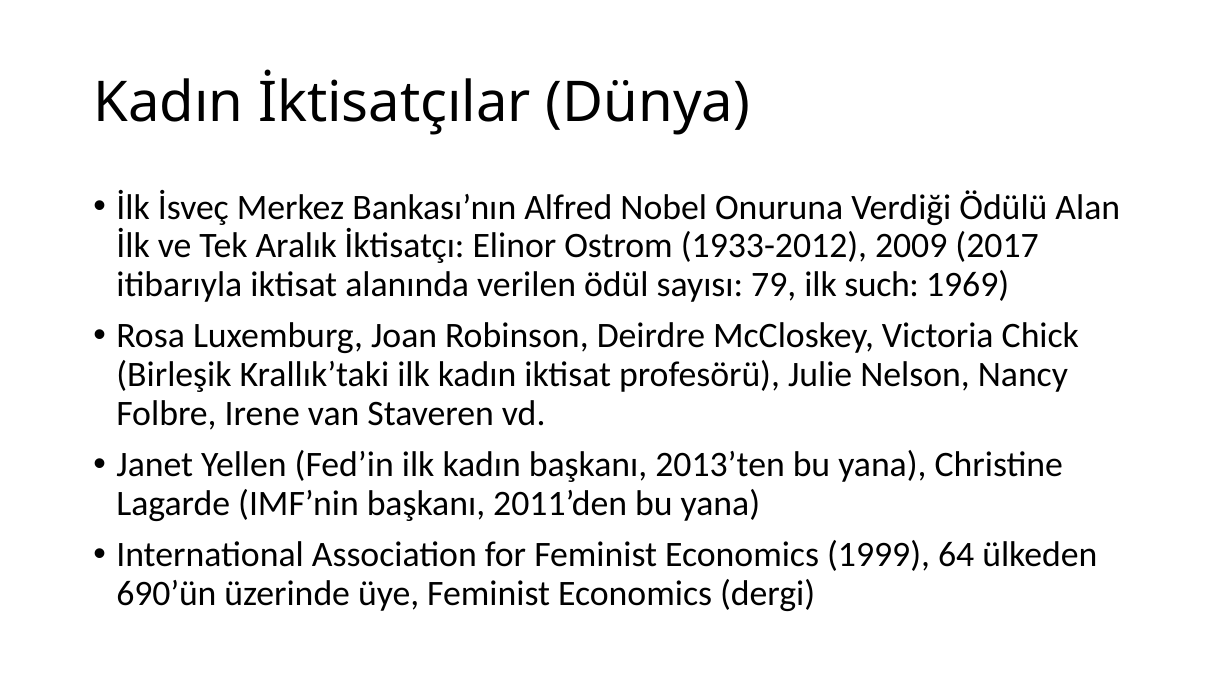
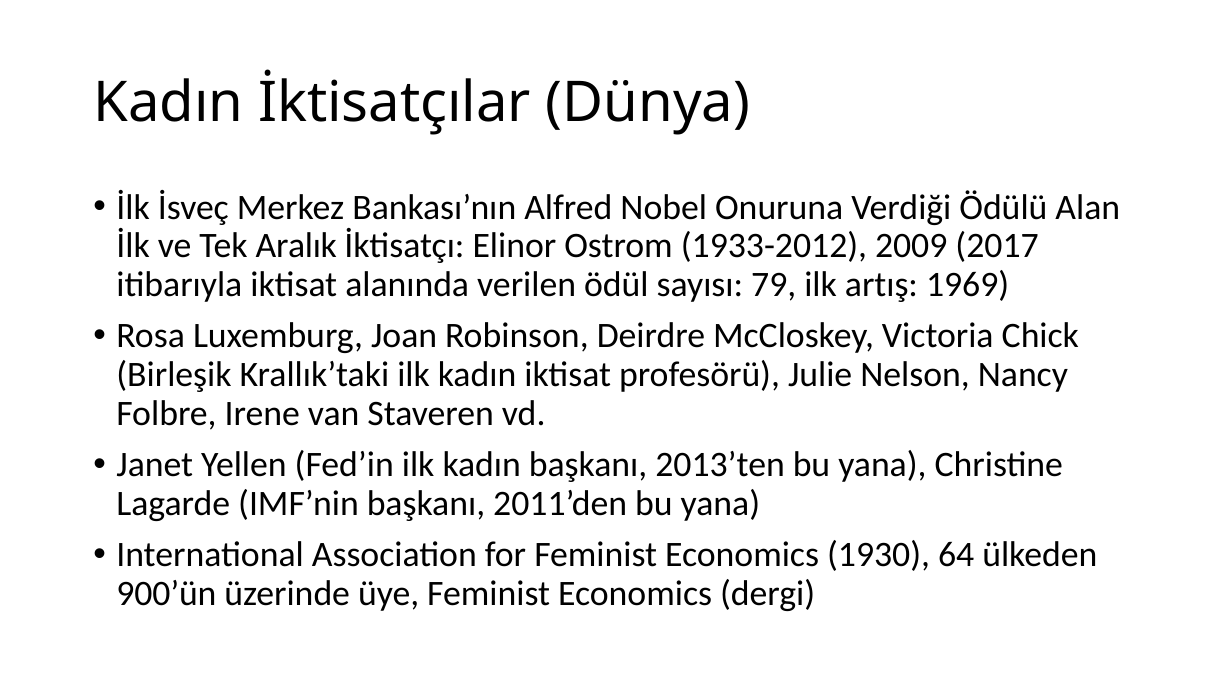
such: such -> artış
1999: 1999 -> 1930
690’ün: 690’ün -> 900’ün
